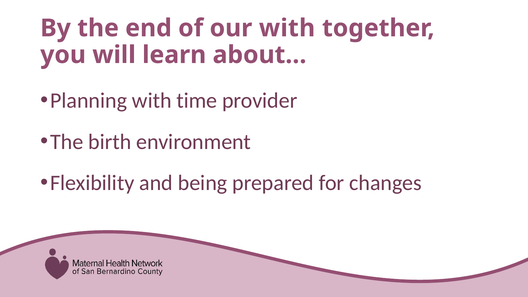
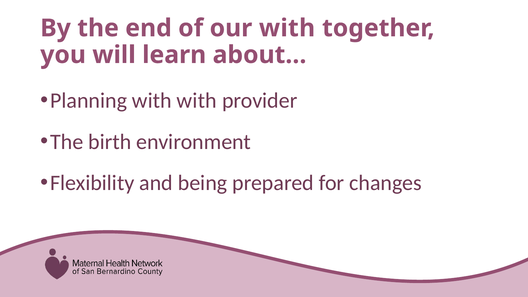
with time: time -> with
